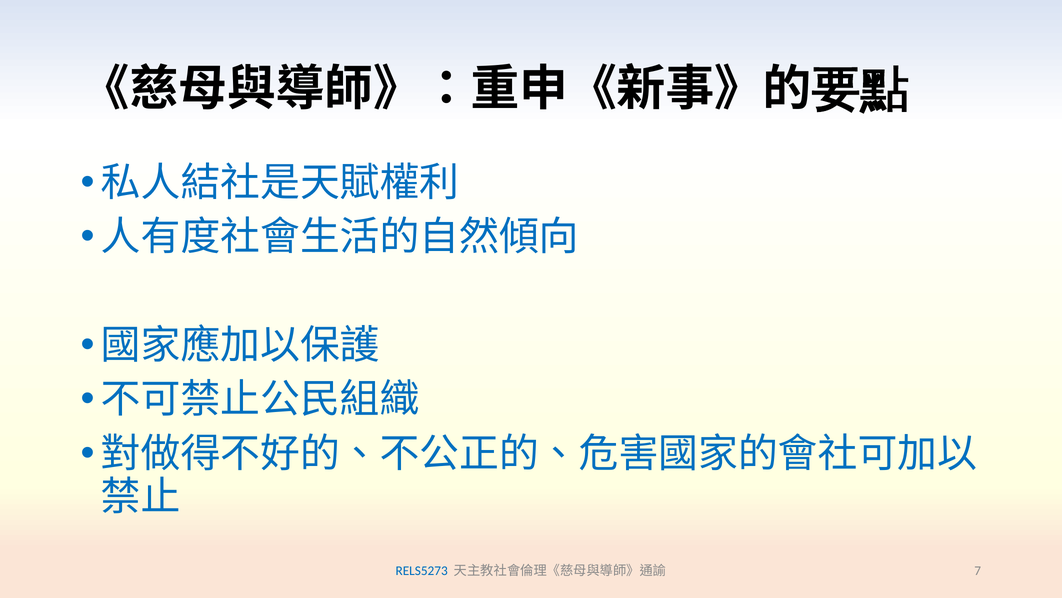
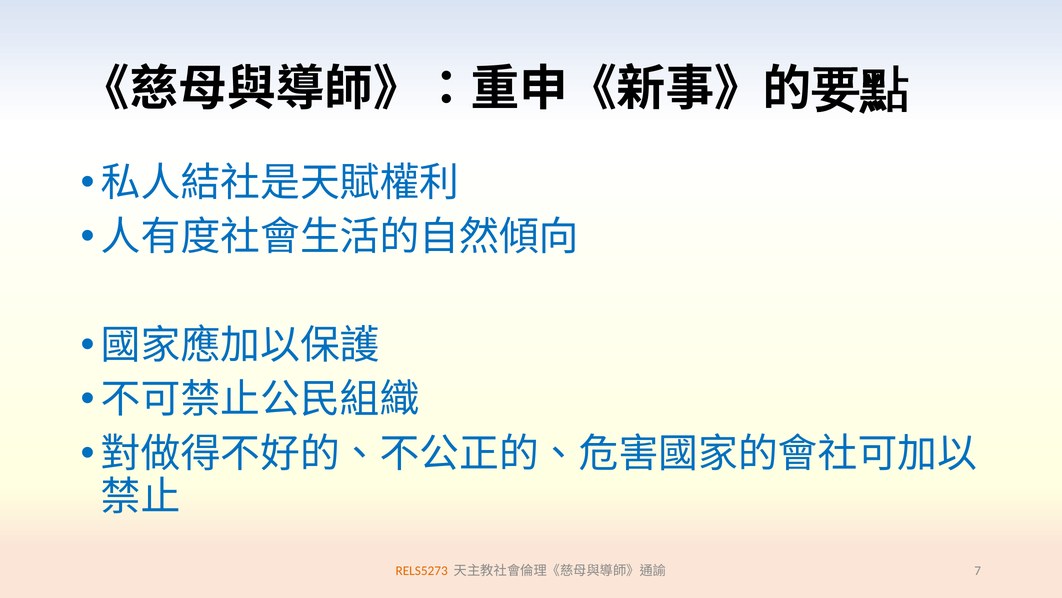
RELS5273 colour: blue -> orange
